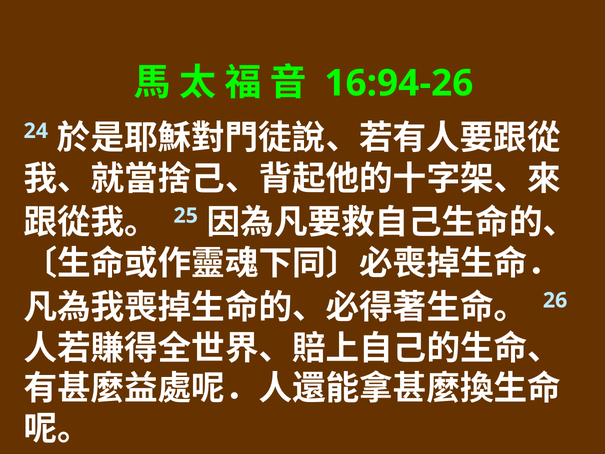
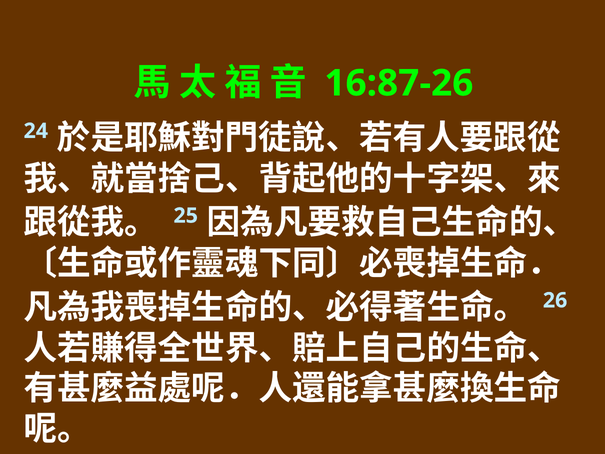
16:94-26: 16:94-26 -> 16:87-26
